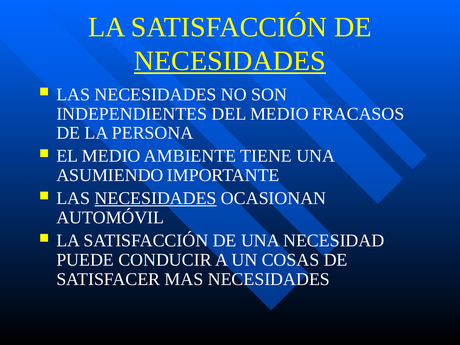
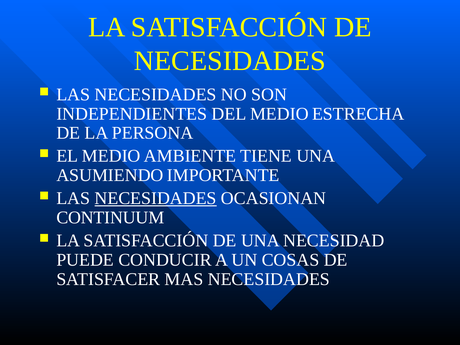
NECESIDADES at (230, 61) underline: present -> none
FRACASOS: FRACASOS -> ESTRECHA
AUTOMÓVIL: AUTOMÓVIL -> CONTINUUM
